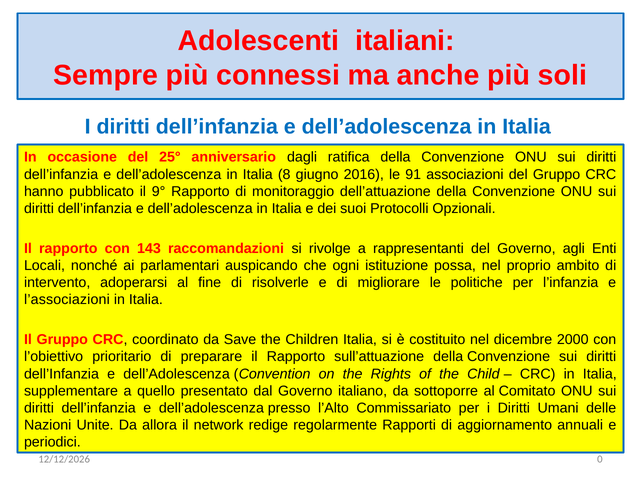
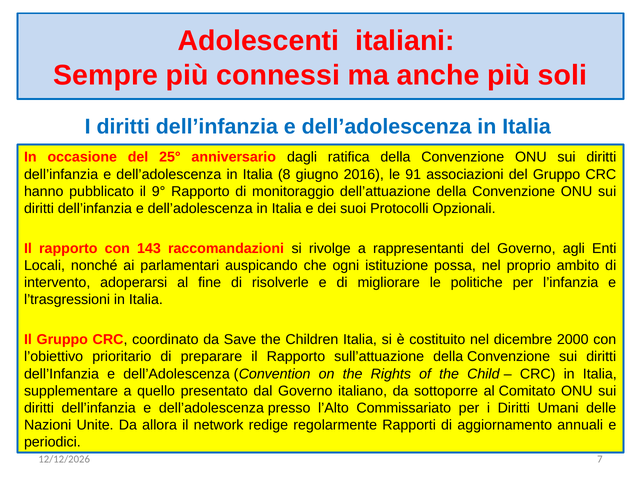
l’associazioni: l’associazioni -> l’trasgressioni
0: 0 -> 7
